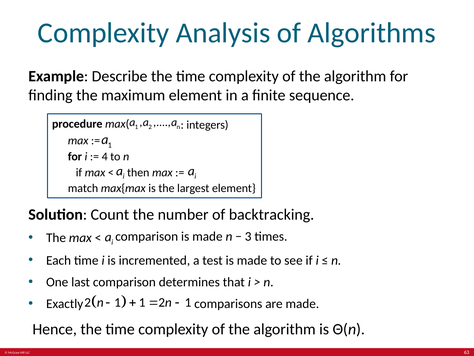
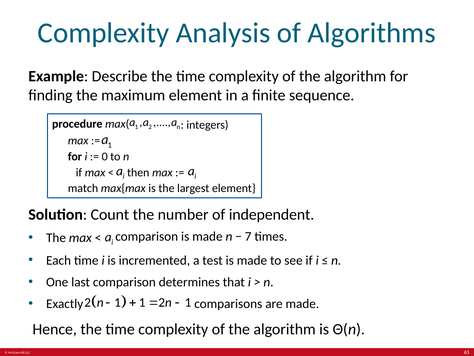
4: 4 -> 0
backtracking: backtracking -> independent
3: 3 -> 7
